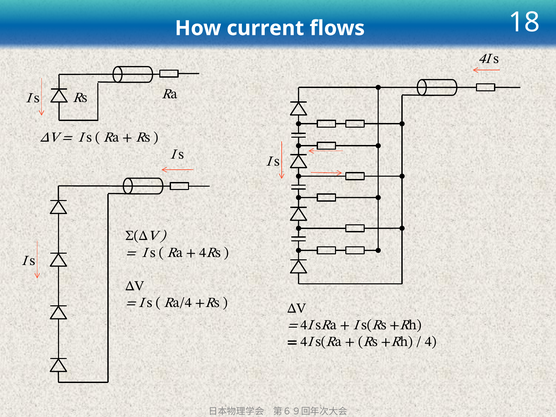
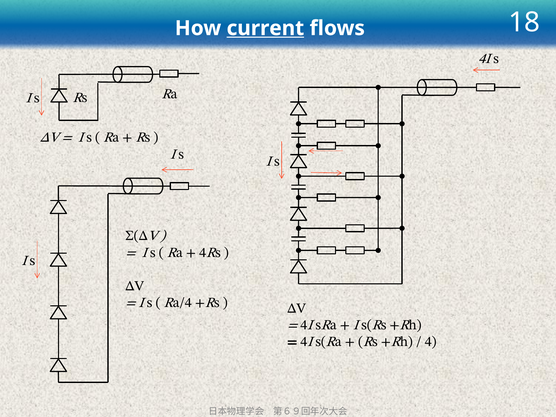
current underline: none -> present
